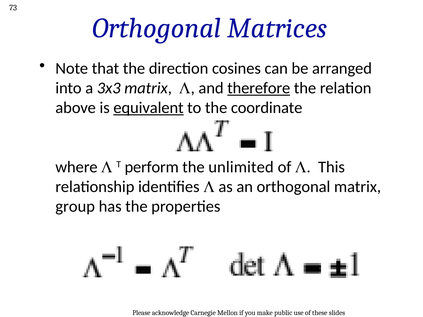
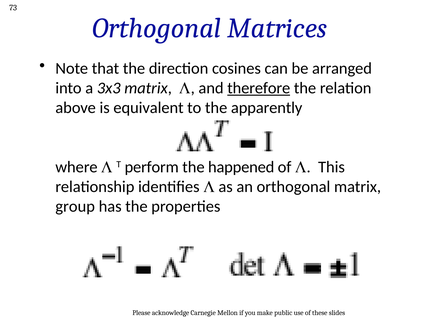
equivalent underline: present -> none
coordinate: coordinate -> apparently
unlimited: unlimited -> happened
